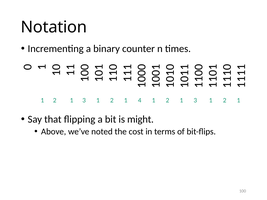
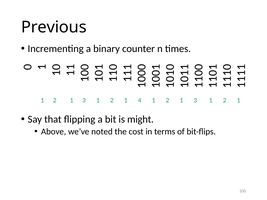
Notation: Notation -> Previous
